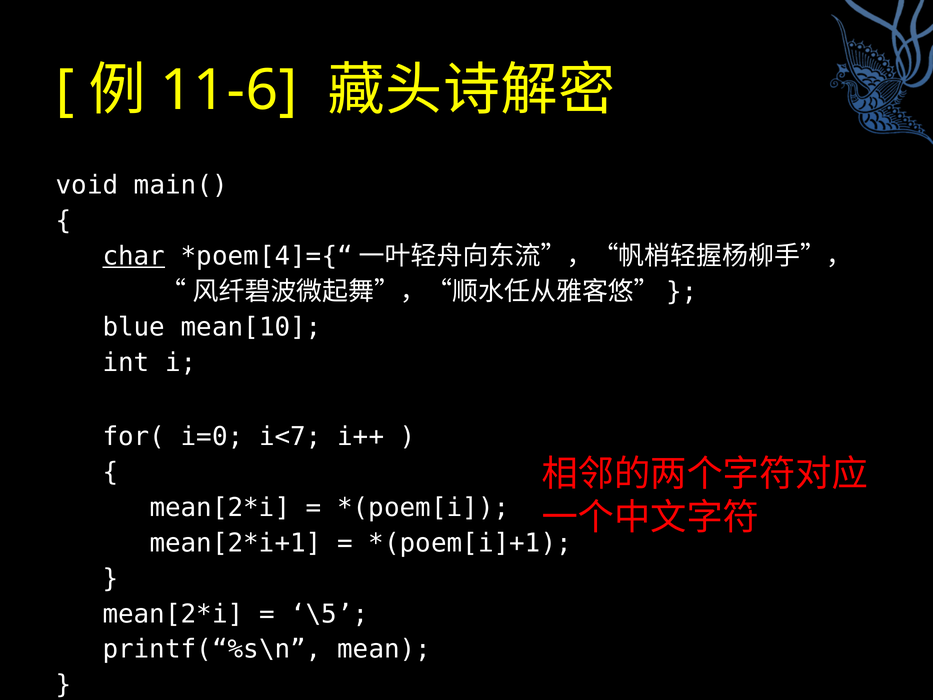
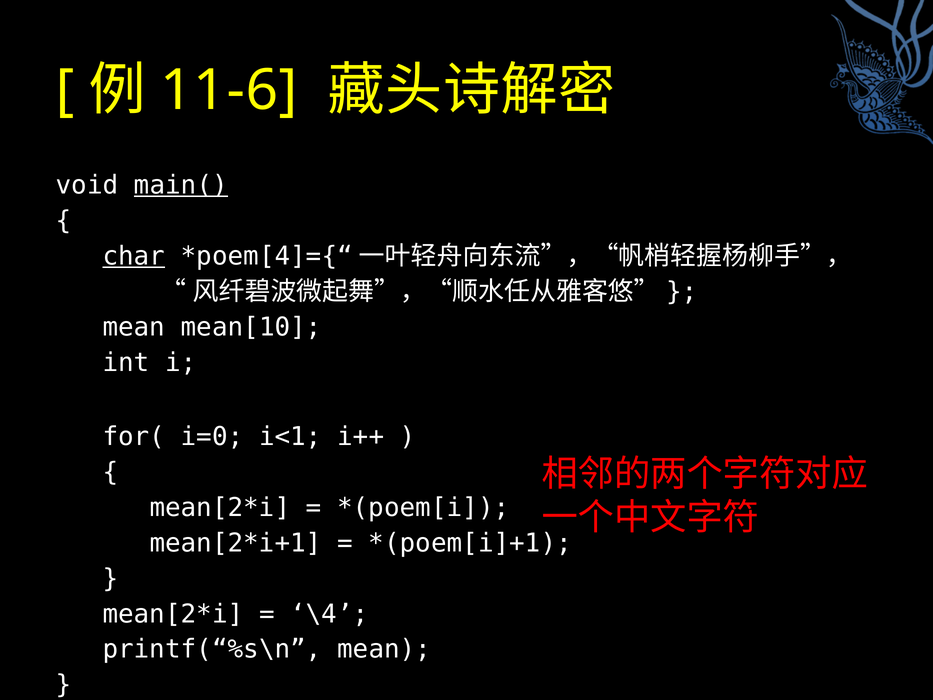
main( underline: none -> present
blue at (134, 327): blue -> mean
i<7: i<7 -> i<1
\5: \5 -> \4
